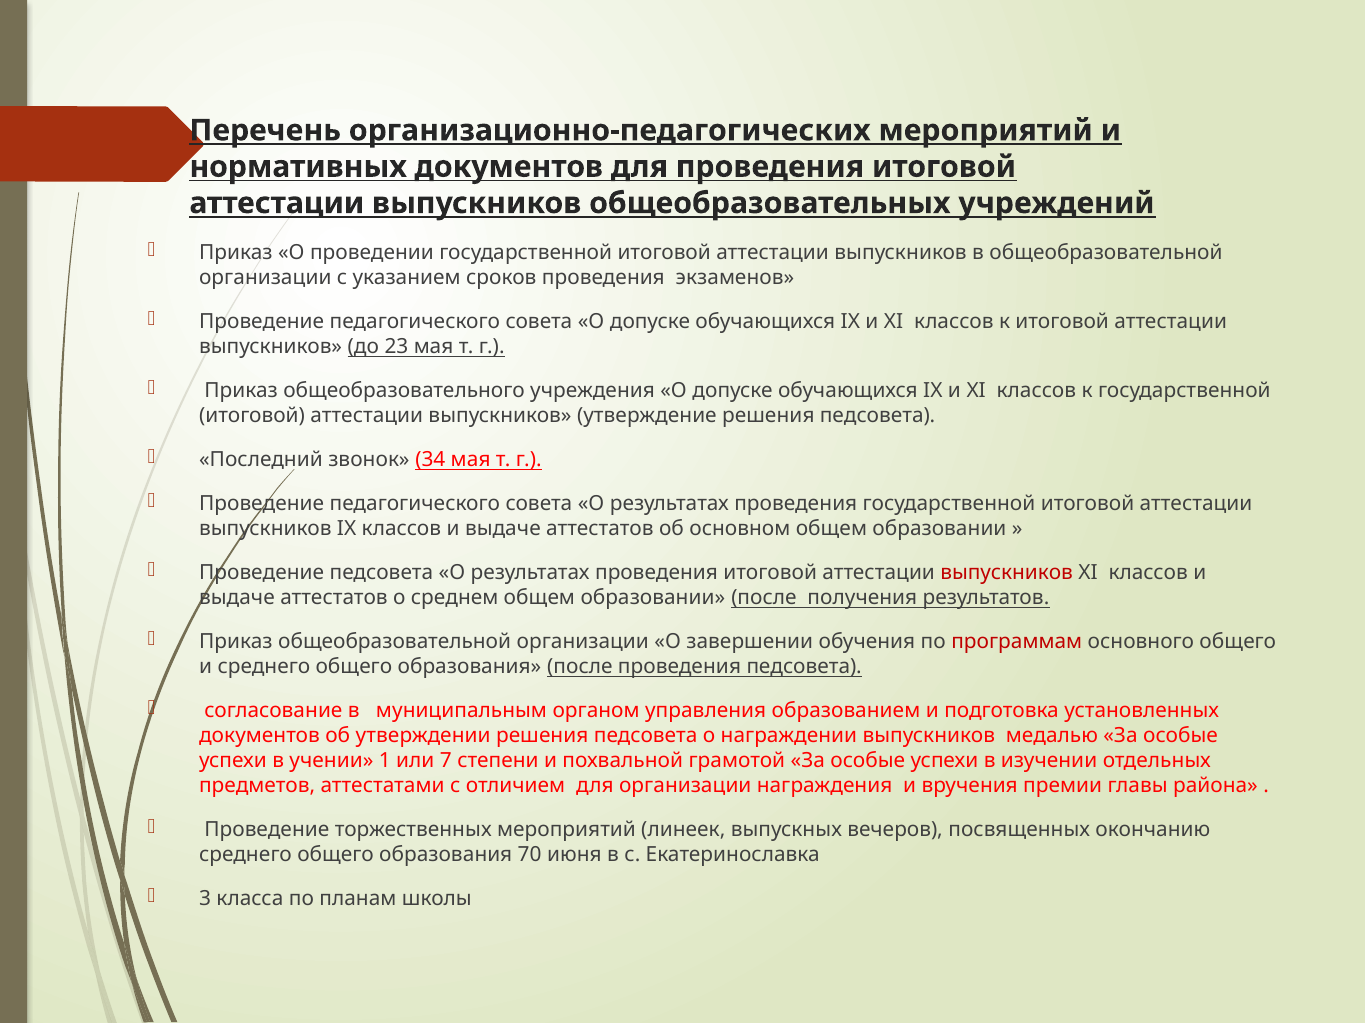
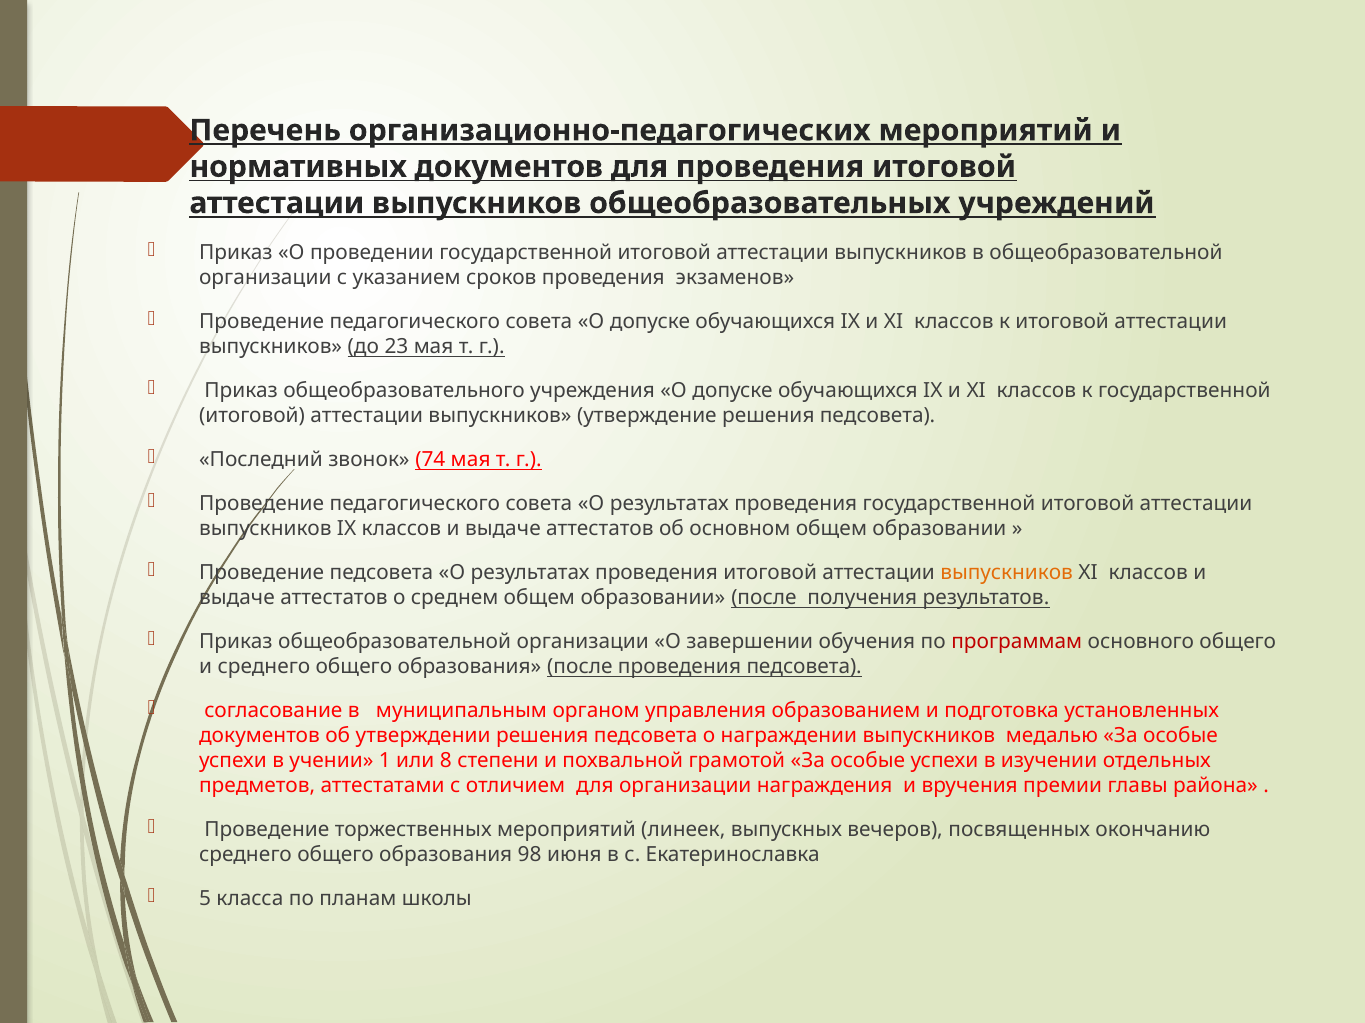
34: 34 -> 74
выпускников at (1007, 573) colour: red -> orange
7: 7 -> 8
70: 70 -> 98
3: 3 -> 5
